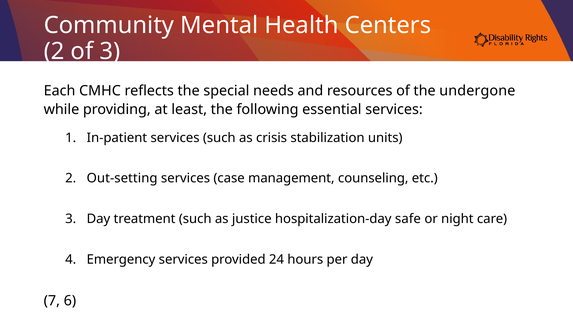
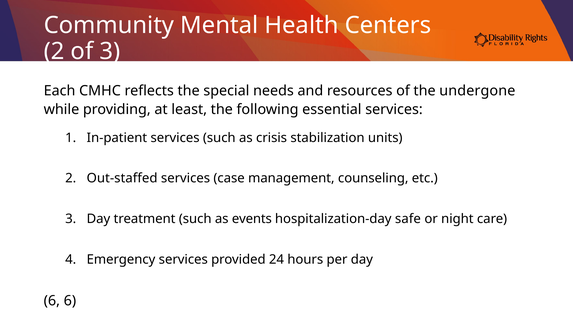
Out-setting: Out-setting -> Out-staffed
justice: justice -> events
7 at (52, 301): 7 -> 6
